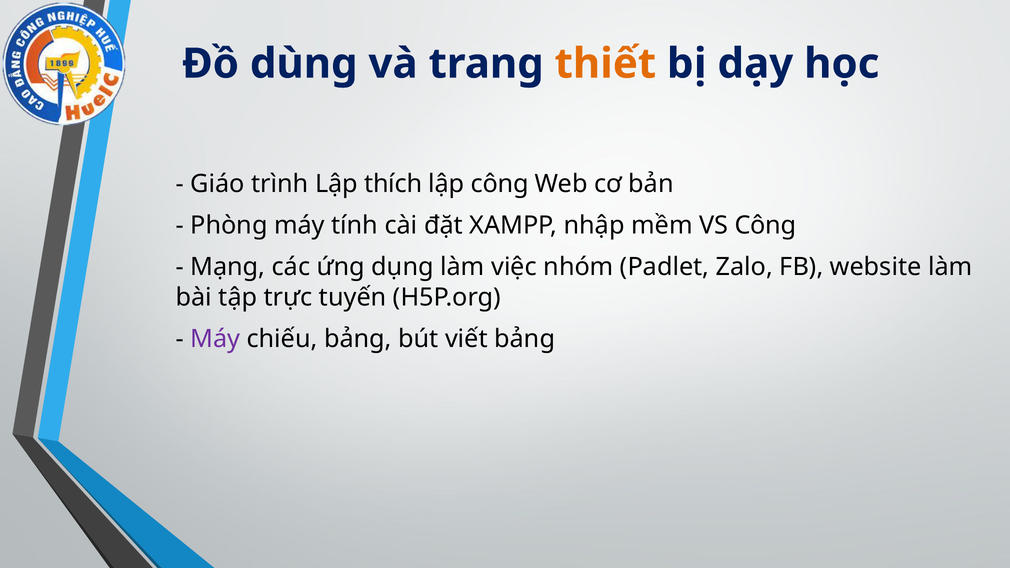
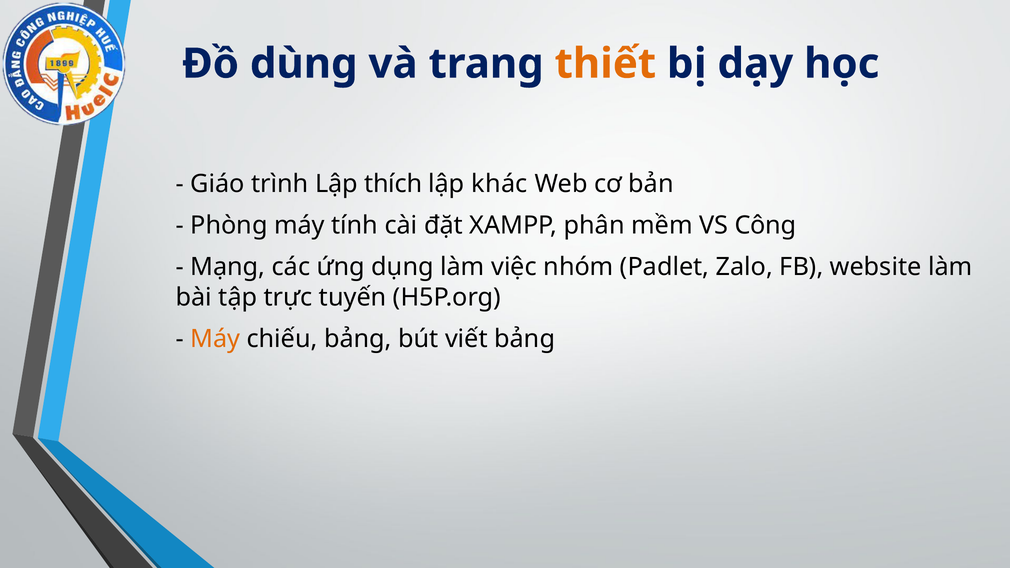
lập công: công -> khác
nhập: nhập -> phân
Máy at (215, 339) colour: purple -> orange
